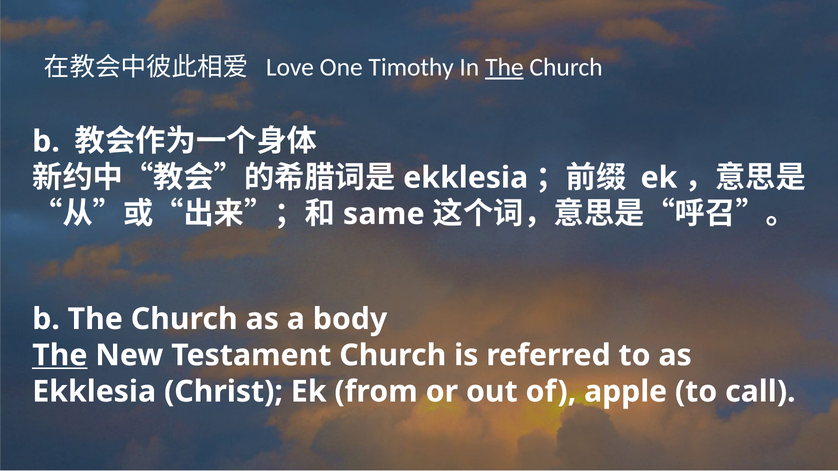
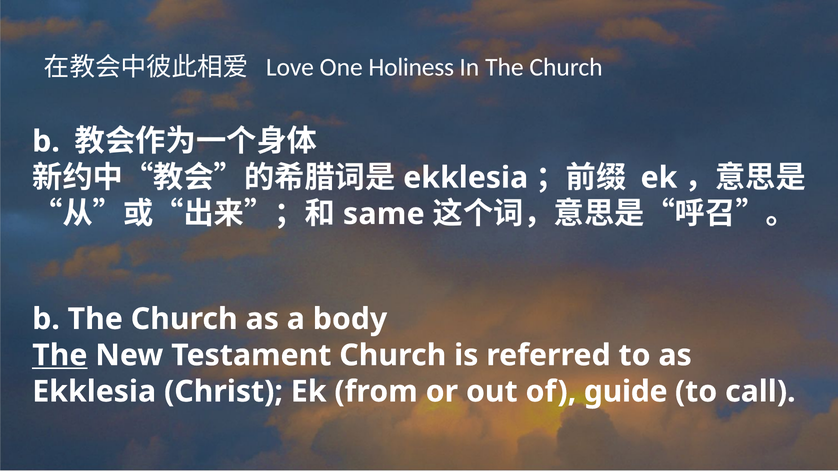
Timothy: Timothy -> Holiness
The at (504, 68) underline: present -> none
apple: apple -> guide
